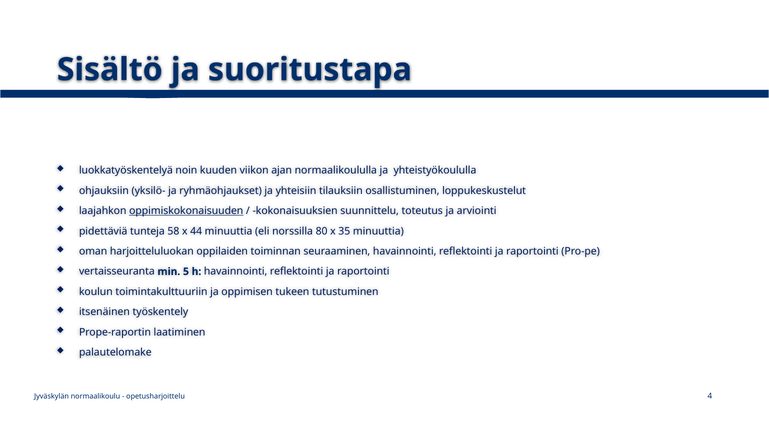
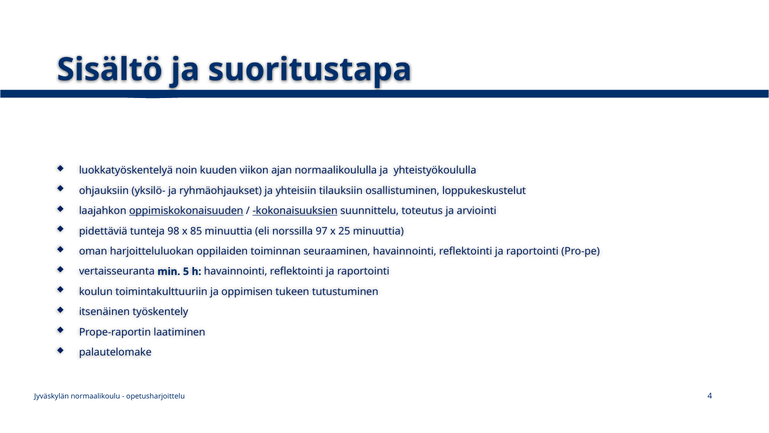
kokonaisuuksien underline: none -> present
58: 58 -> 98
44: 44 -> 85
80: 80 -> 97
35: 35 -> 25
